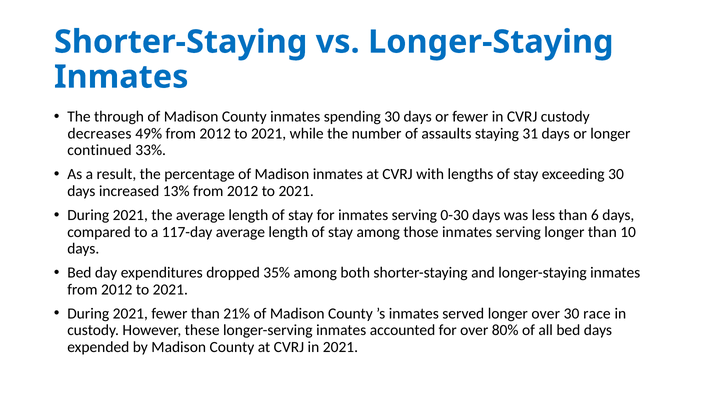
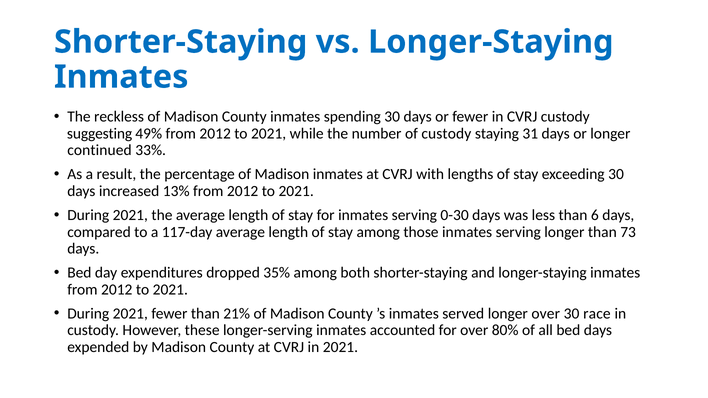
through: through -> reckless
decreases: decreases -> suggesting
of assaults: assaults -> custody
10: 10 -> 73
